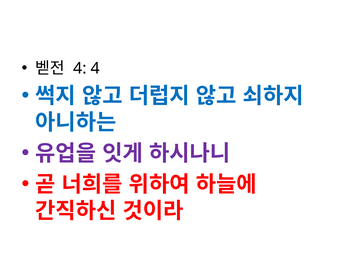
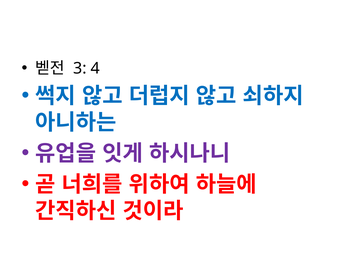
4 at (80, 68): 4 -> 3
